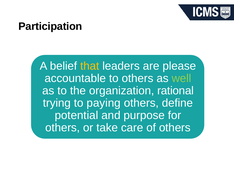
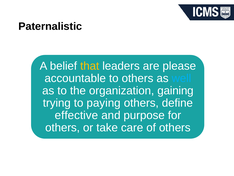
Participation: Participation -> Paternalistic
well colour: light green -> light blue
rational: rational -> gaining
potential: potential -> effective
